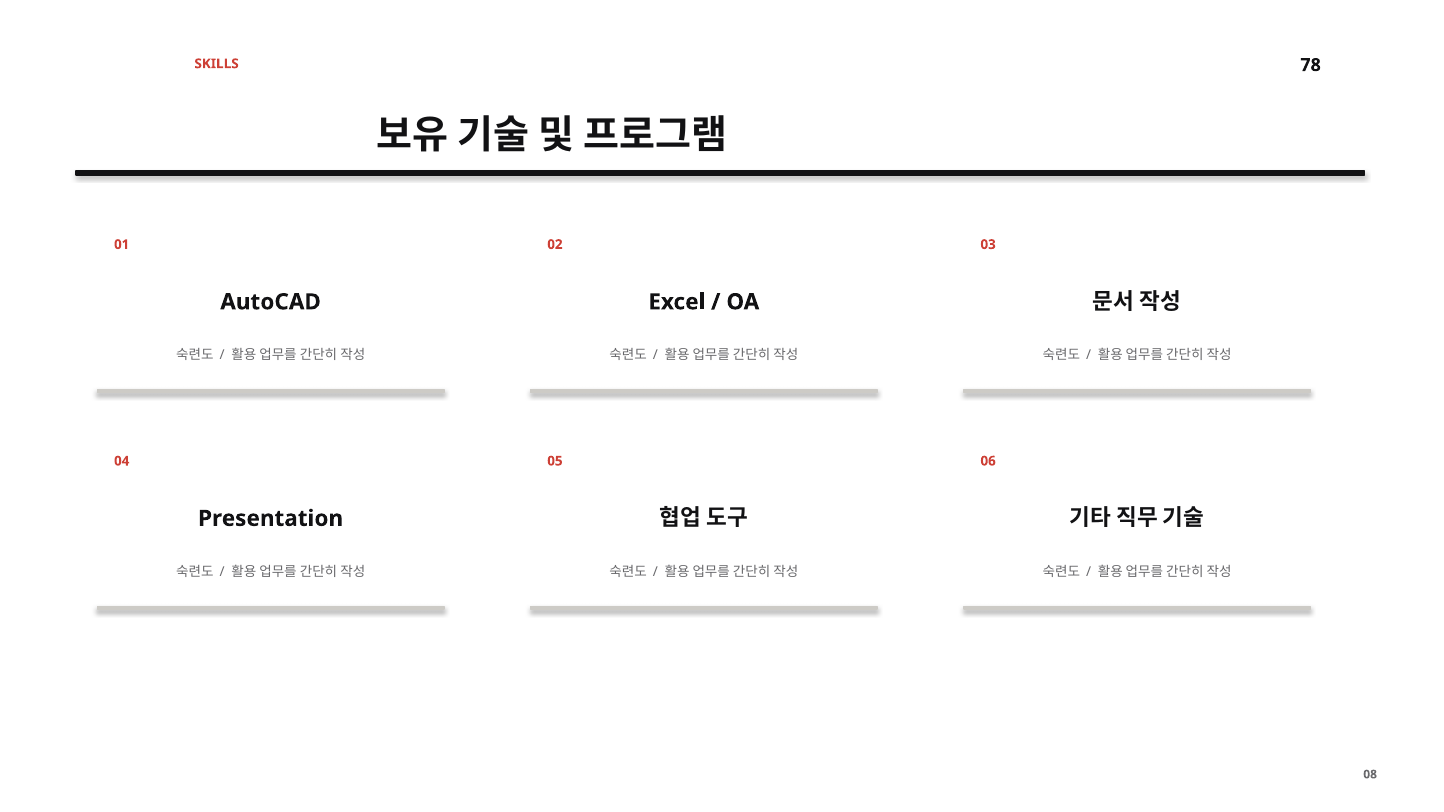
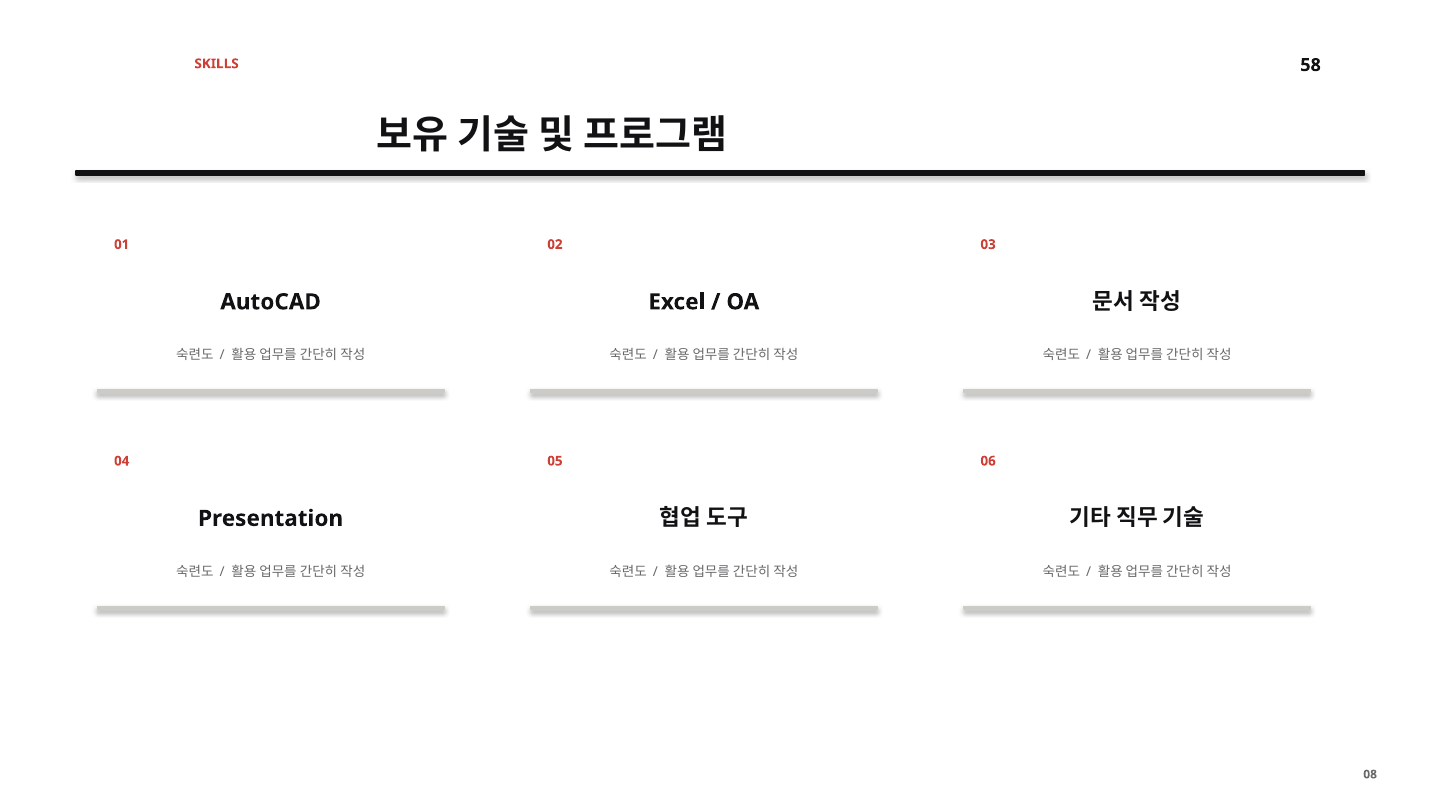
78: 78 -> 58
